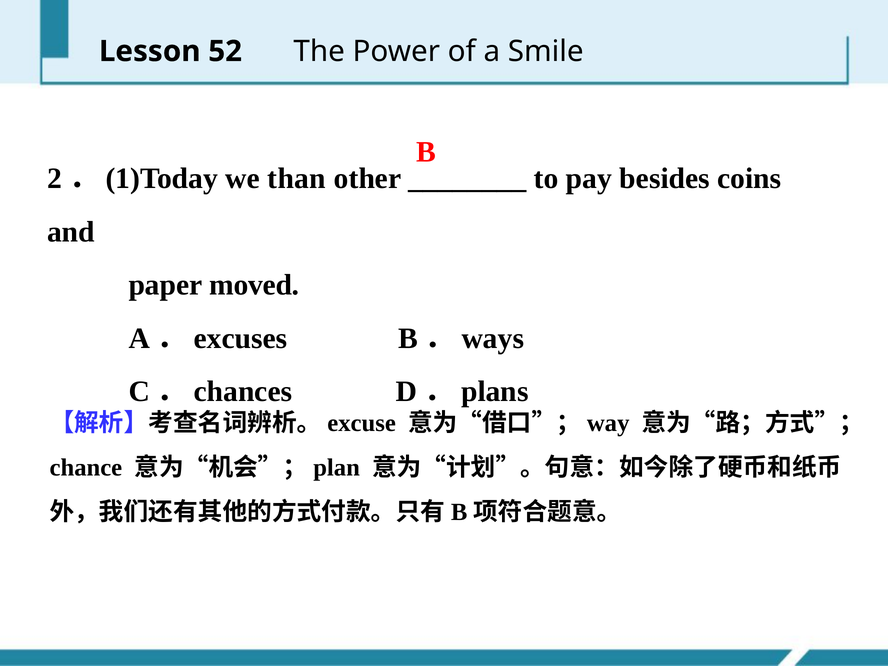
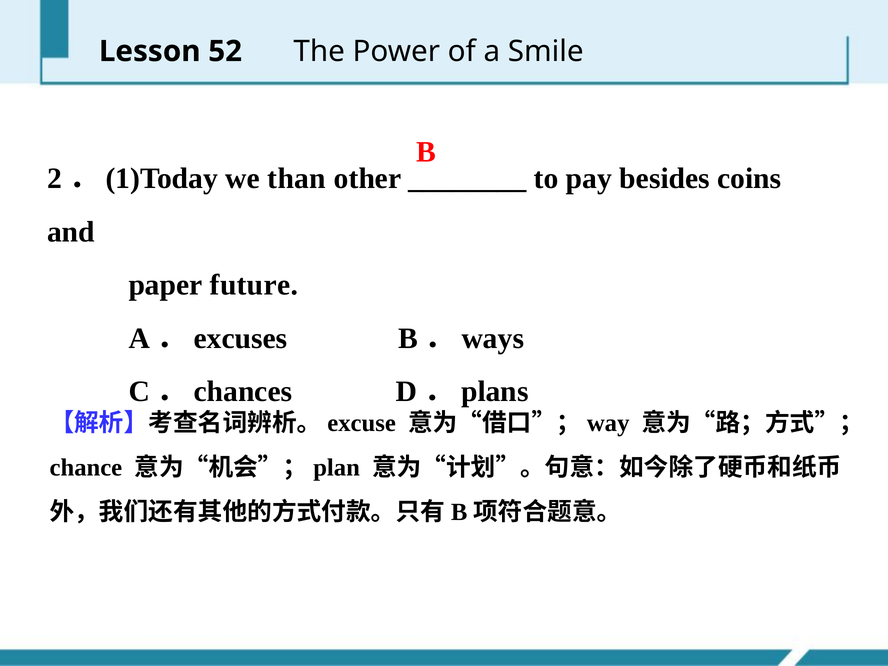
moved: moved -> future
